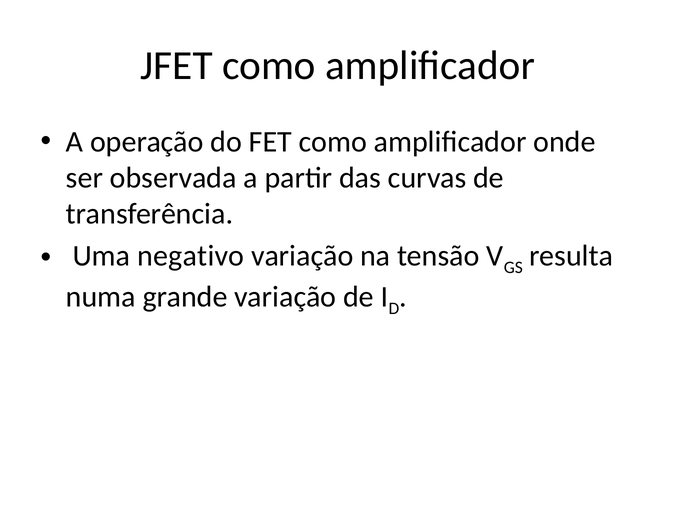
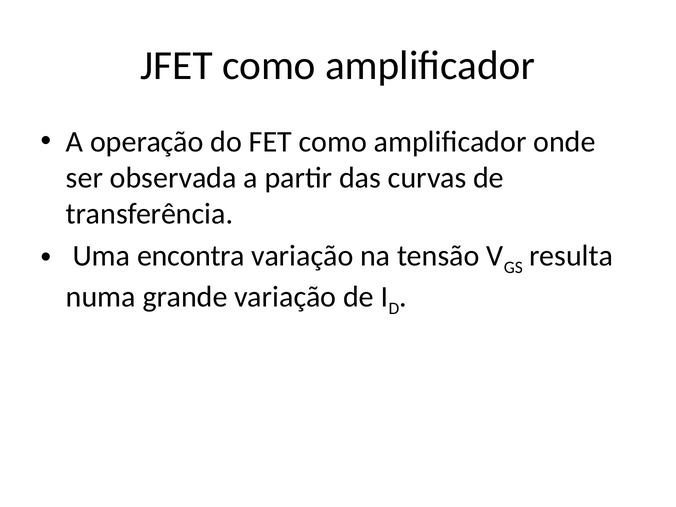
negativo: negativo -> encontra
